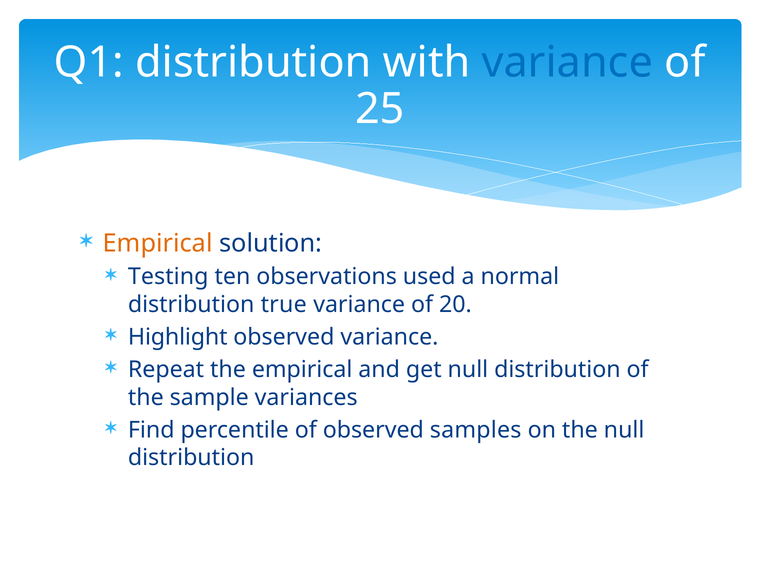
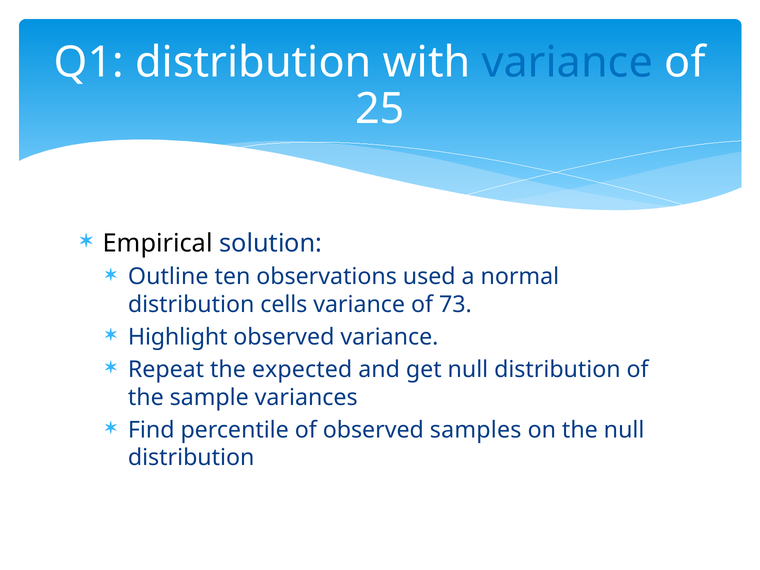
Empirical at (158, 243) colour: orange -> black
Testing: Testing -> Outline
true: true -> cells
20: 20 -> 73
the empirical: empirical -> expected
